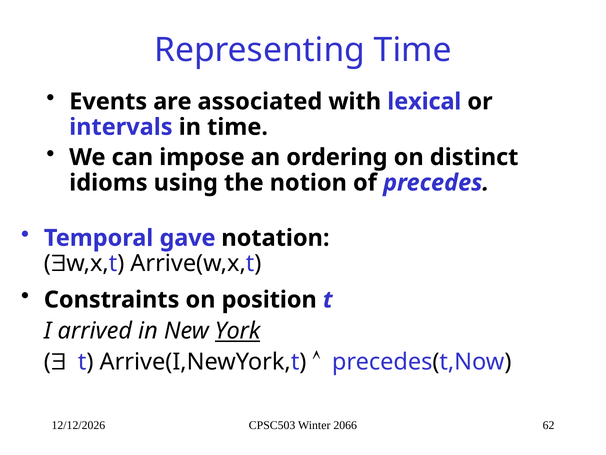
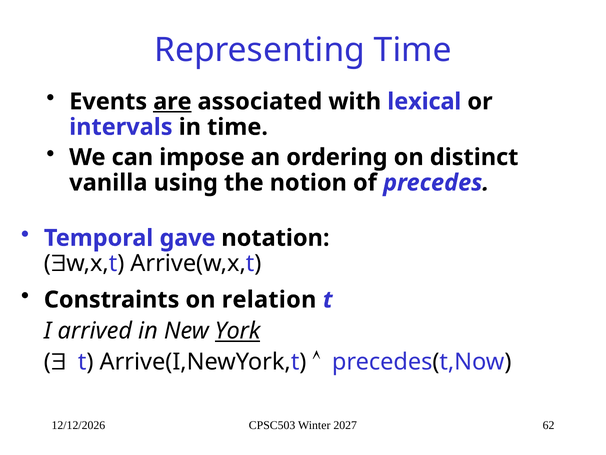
are underline: none -> present
idioms: idioms -> vanilla
position: position -> relation
2066: 2066 -> 2027
